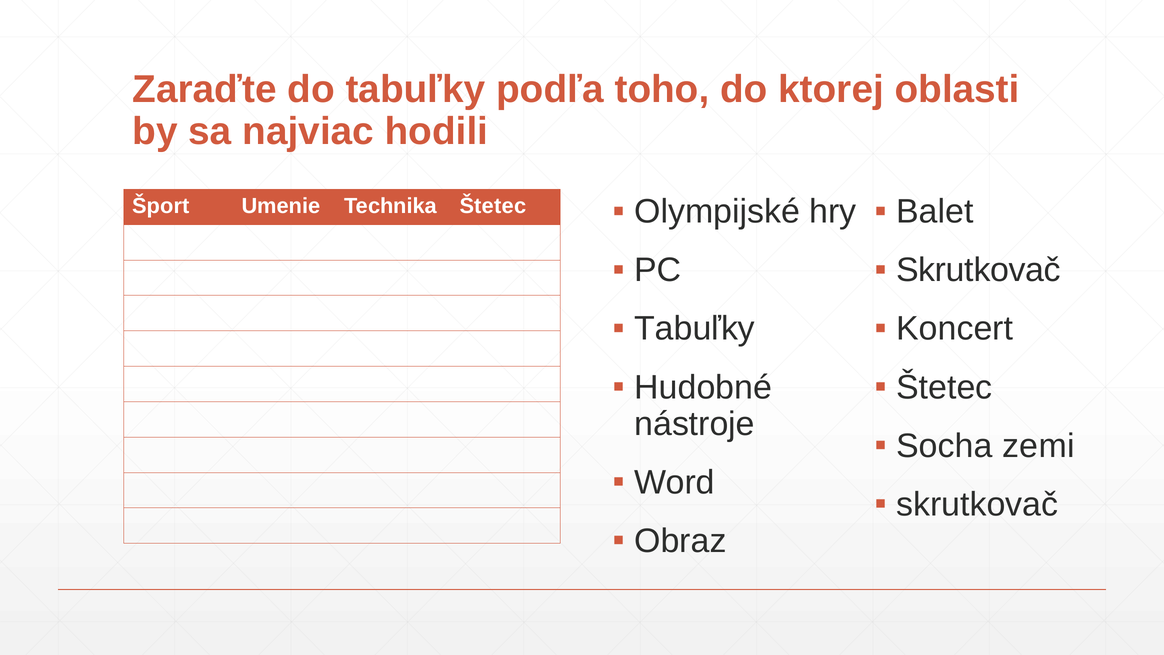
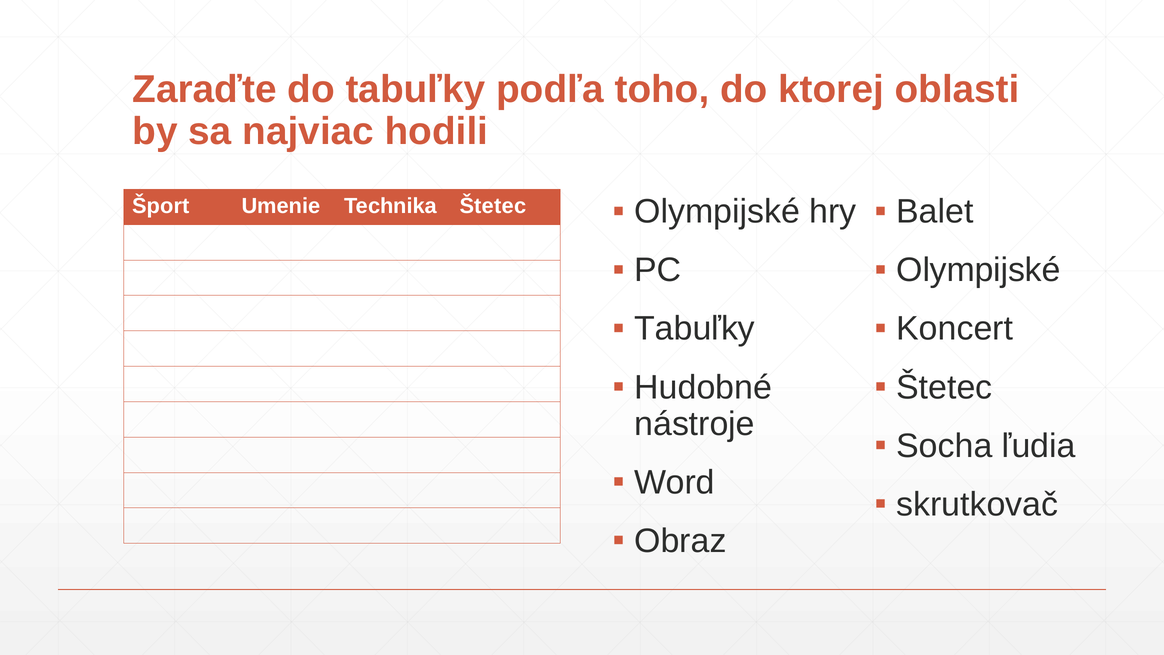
Skrutkovač at (978, 270): Skrutkovač -> Olympijské
zemi: zemi -> ľudia
